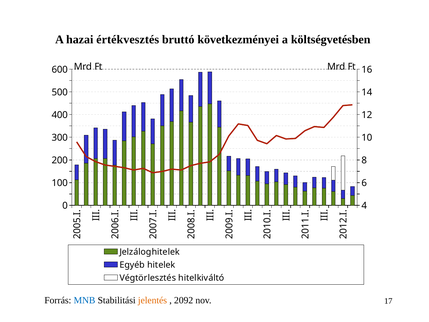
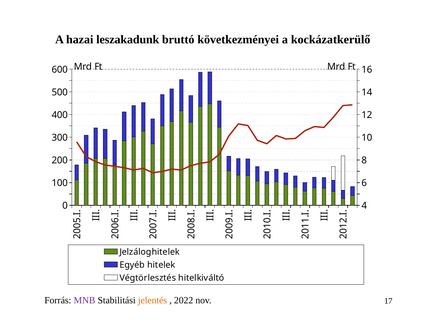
értékvesztés: értékvesztés -> leszakadunk
költségvetésben: költségvetésben -> kockázatkerülő
MNB colour: blue -> purple
2092: 2092 -> 2022
